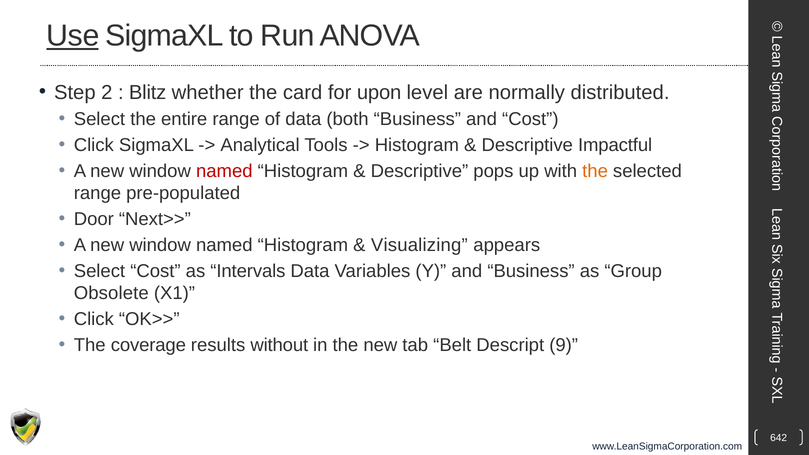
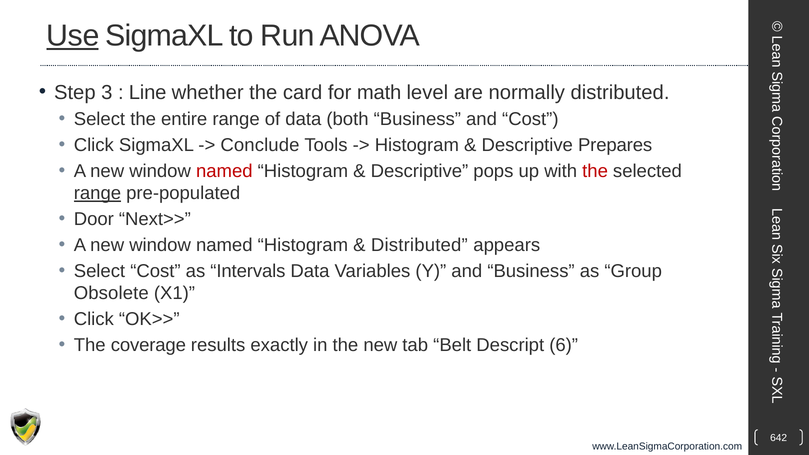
2: 2 -> 3
Blitz: Blitz -> Line
upon: upon -> math
Analytical: Analytical -> Conclude
Impactful: Impactful -> Prepares
the at (595, 171) colour: orange -> red
range at (97, 193) underline: none -> present
Visualizing at (419, 245): Visualizing -> Distributed
without: without -> exactly
9: 9 -> 6
